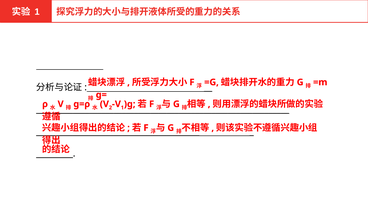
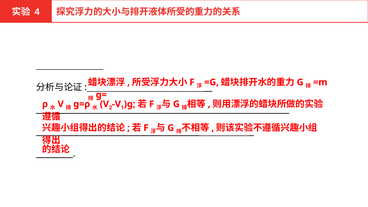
1 at (37, 12): 1 -> 4
